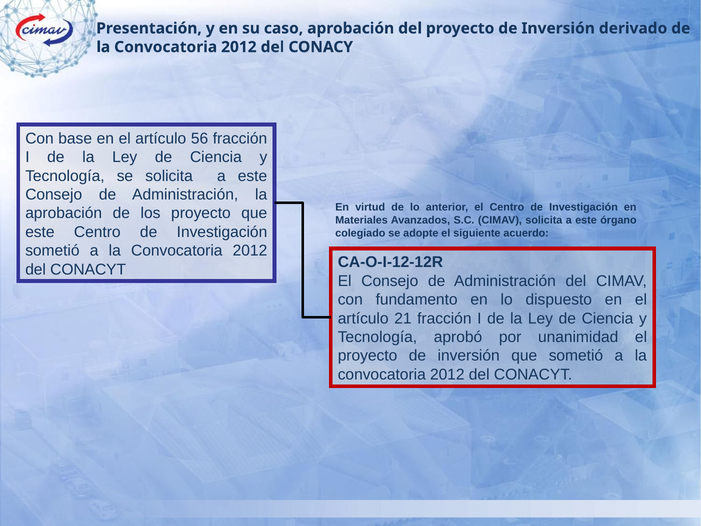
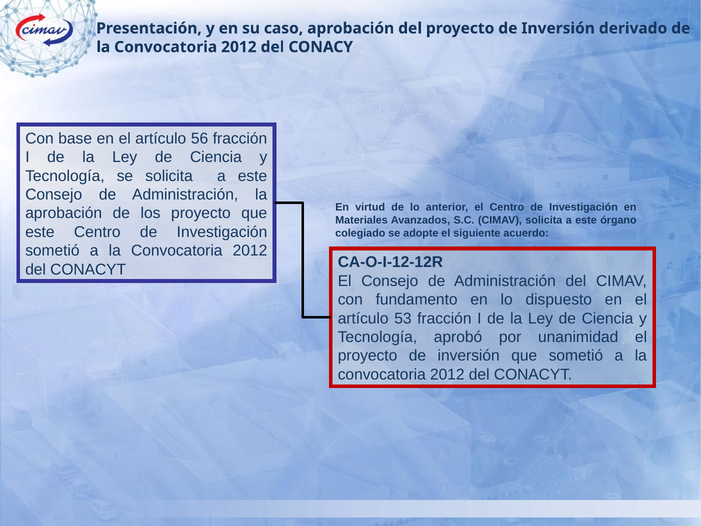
21: 21 -> 53
